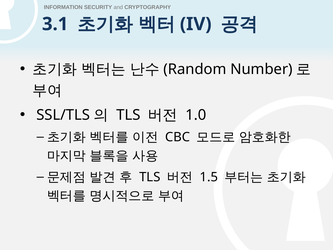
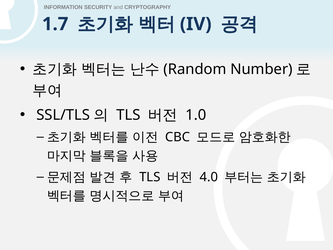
3.1: 3.1 -> 1.7
1.5: 1.5 -> 4.0
